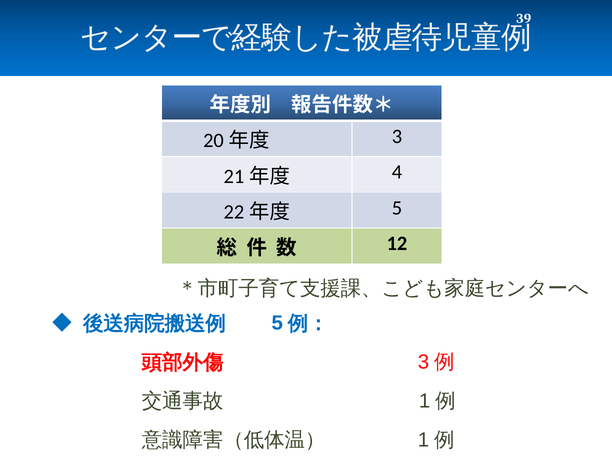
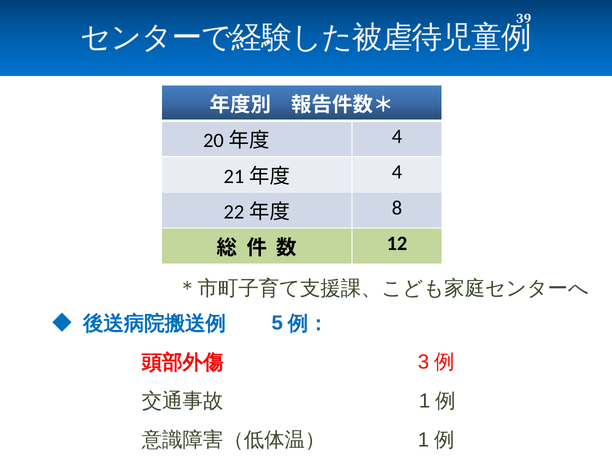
3 at (397, 136): 3 -> 4
5 at (397, 208): 5 -> 8
